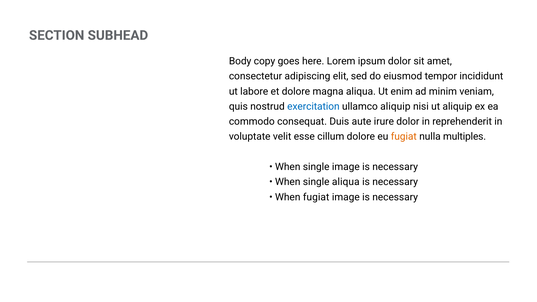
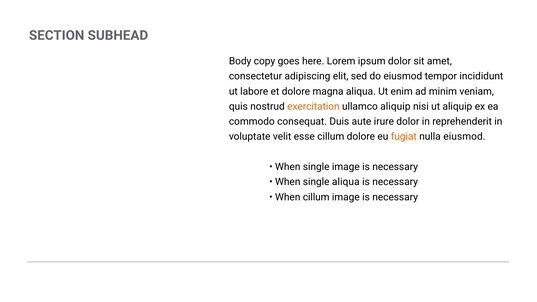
exercitation colour: blue -> orange
nulla multiples: multiples -> eiusmod
When fugiat: fugiat -> cillum
